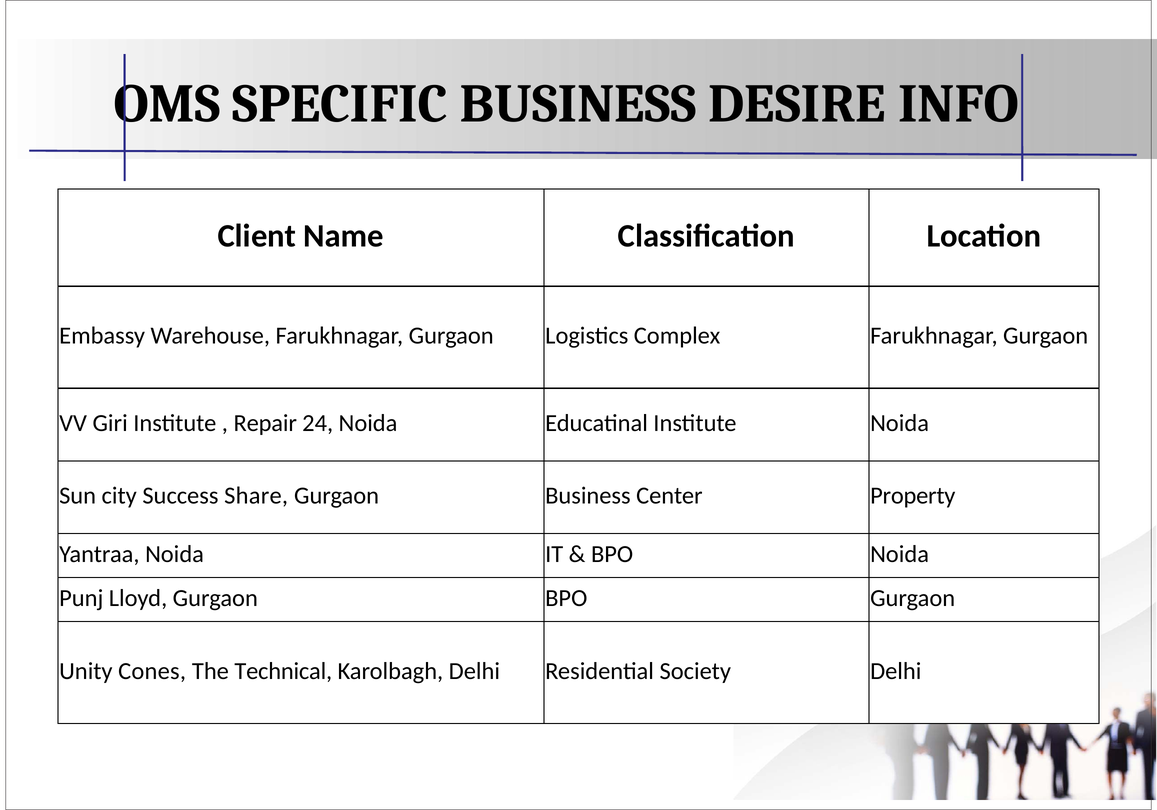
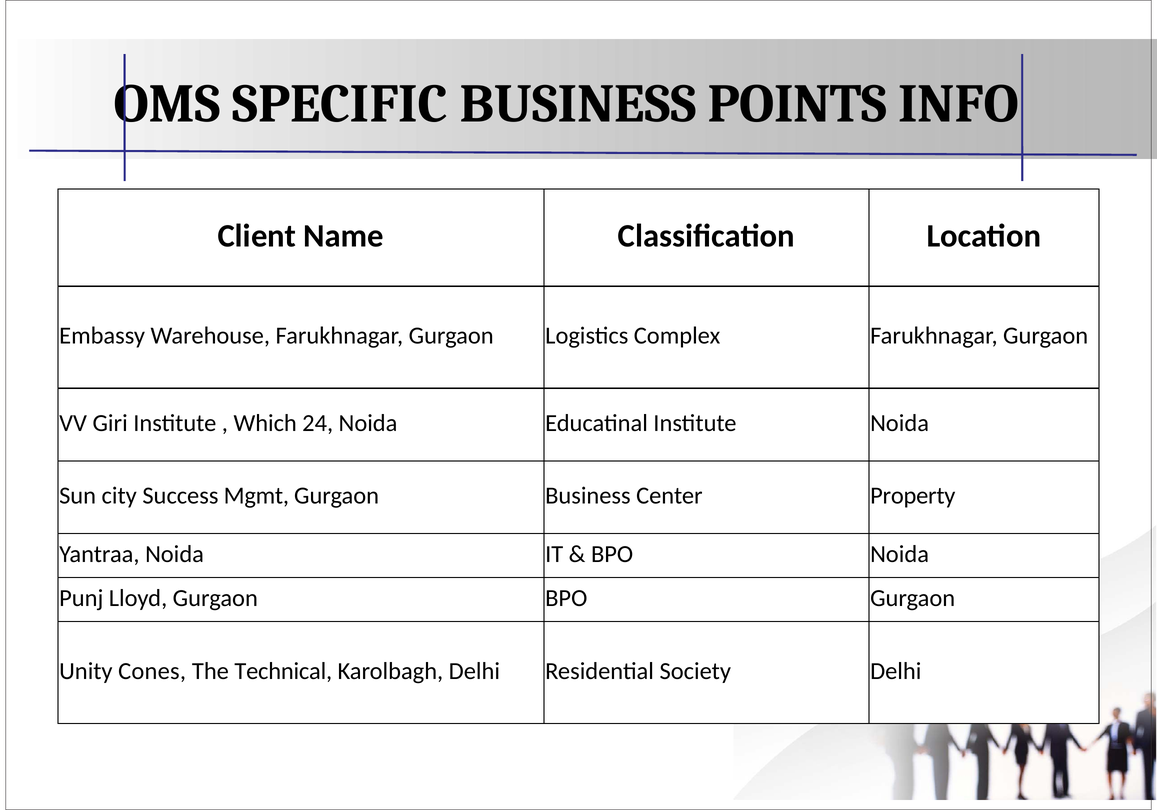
DESIRE: DESIRE -> POINTS
Repair: Repair -> Which
Share: Share -> Mgmt
